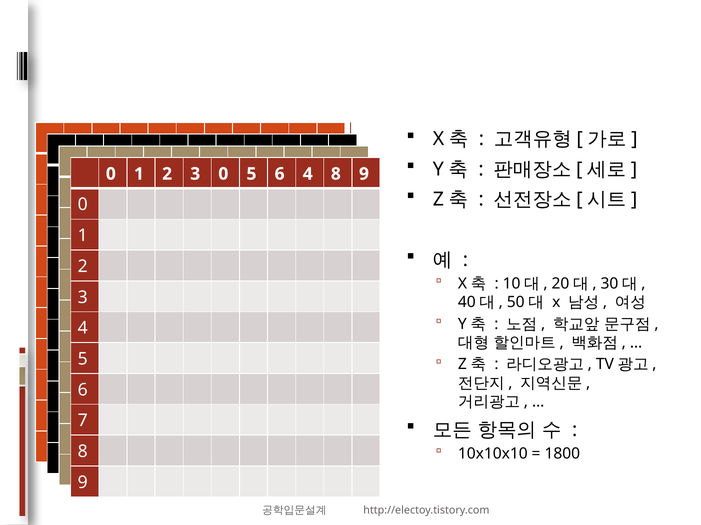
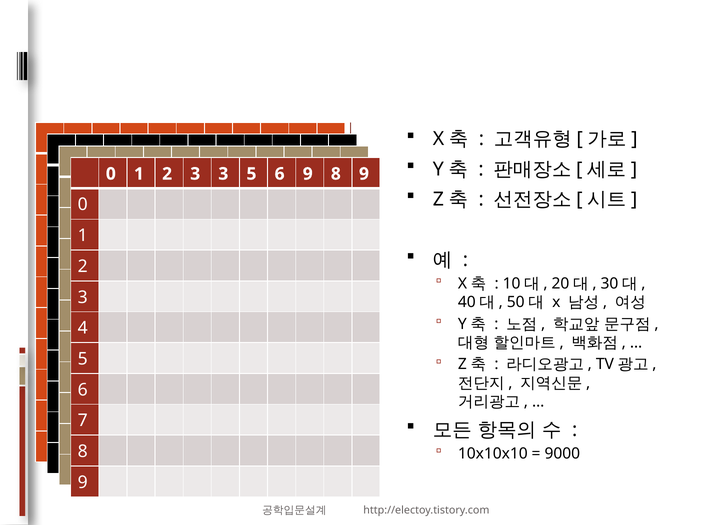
3 0: 0 -> 3
6 4: 4 -> 9
1800: 1800 -> 9000
